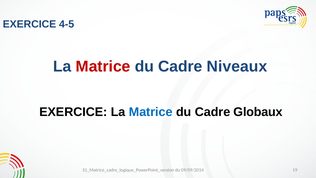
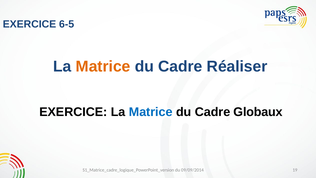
4-5: 4-5 -> 6-5
Matrice at (103, 67) colour: red -> orange
Niveaux: Niveaux -> Réaliser
